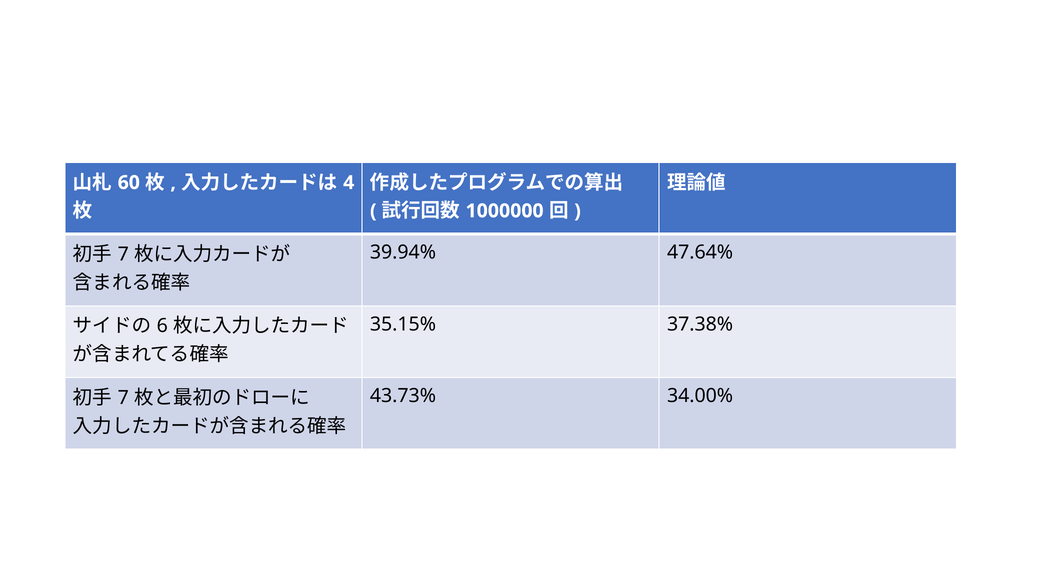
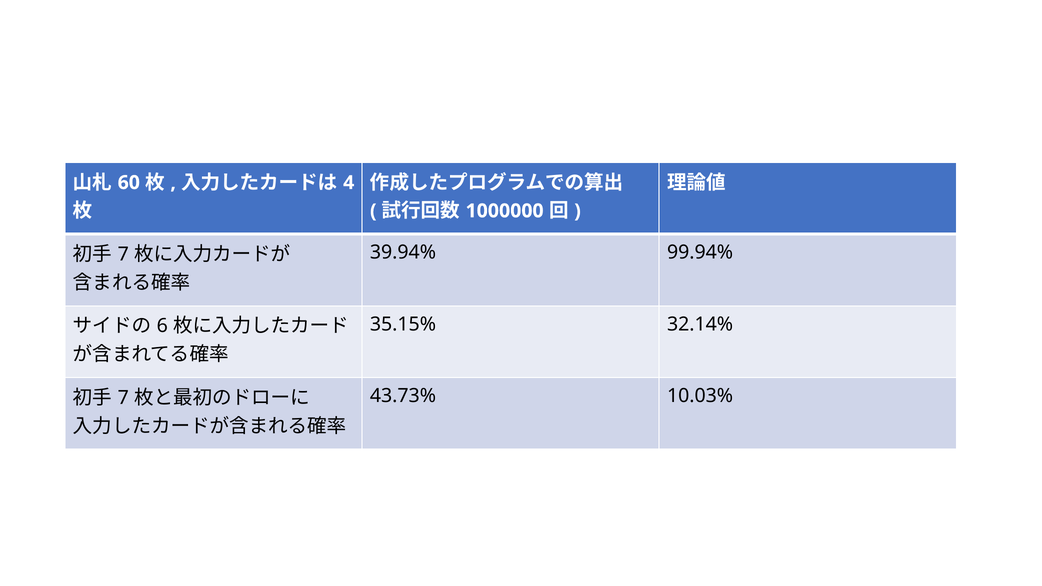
47.64%: 47.64% -> 99.94%
37.38%: 37.38% -> 32.14%
34.00%: 34.00% -> 10.03%
